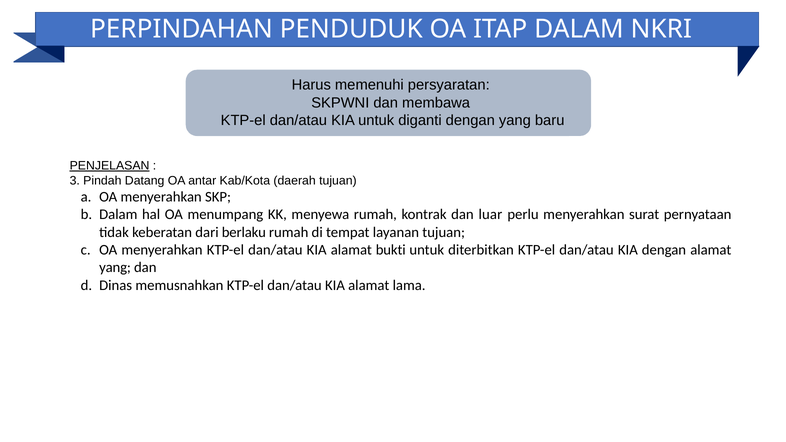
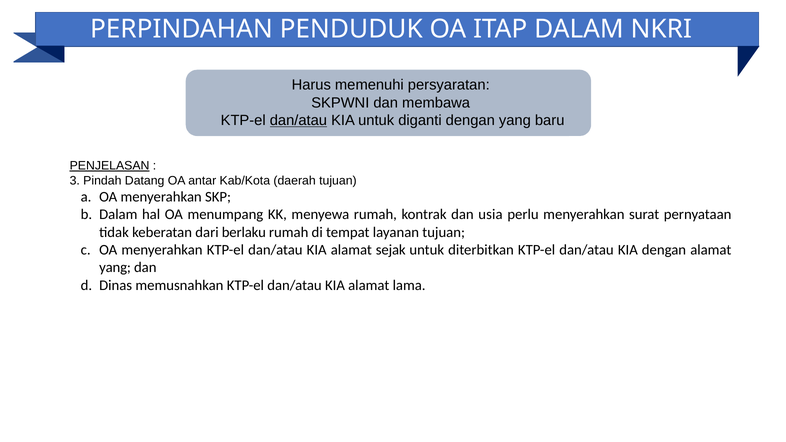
dan/atau at (298, 120) underline: none -> present
luar: luar -> usia
bukti: bukti -> sejak
